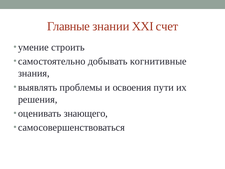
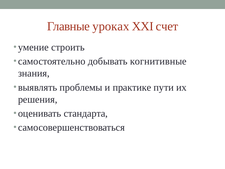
знании: знании -> уроках
освоения: освоения -> практике
знающего: знающего -> стандарта
